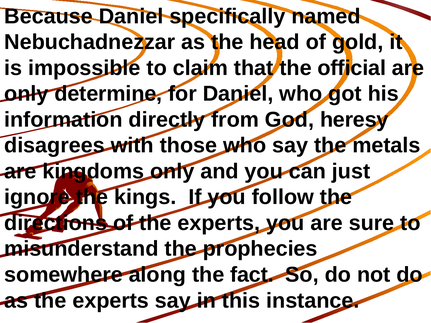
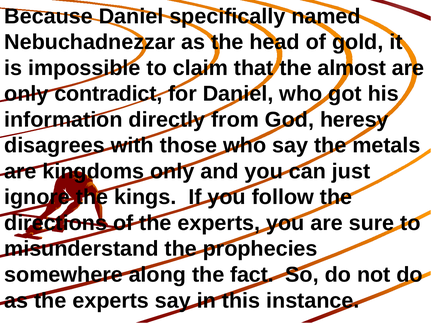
official: official -> almost
determine: determine -> contradict
